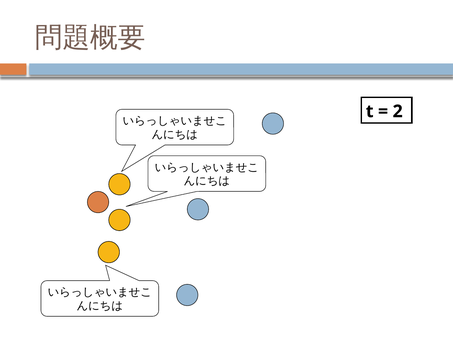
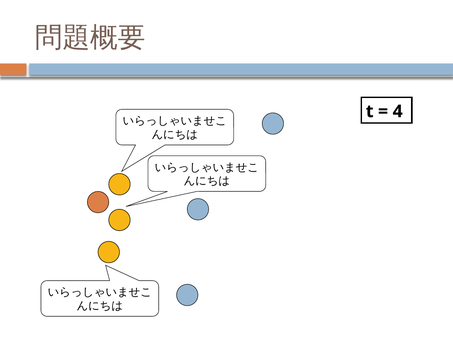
2: 2 -> 4
